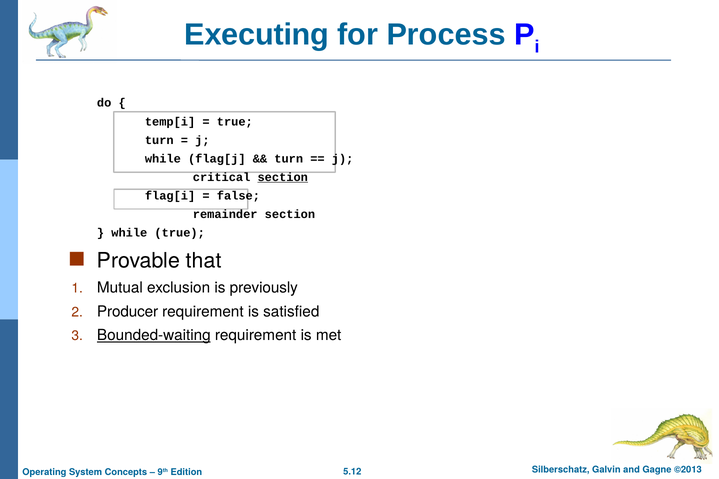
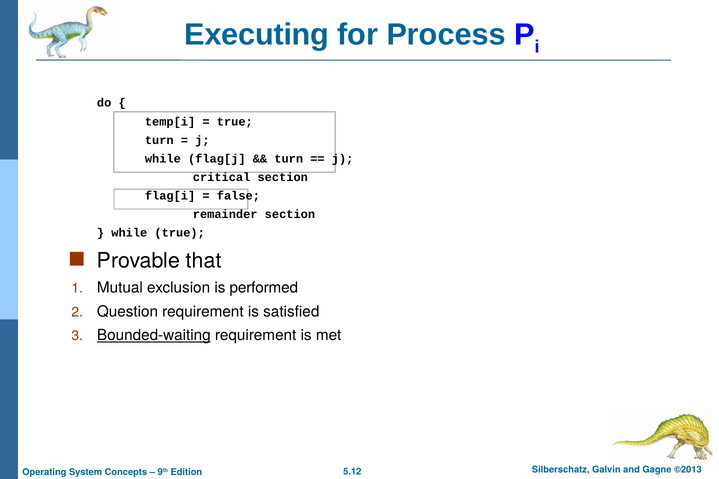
section at (283, 177) underline: present -> none
previously: previously -> performed
Producer: Producer -> Question
